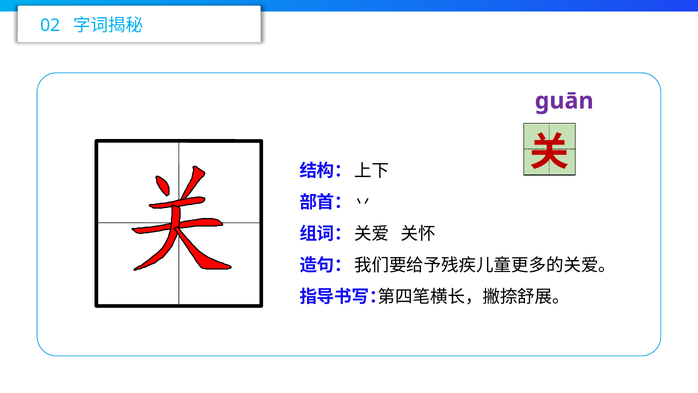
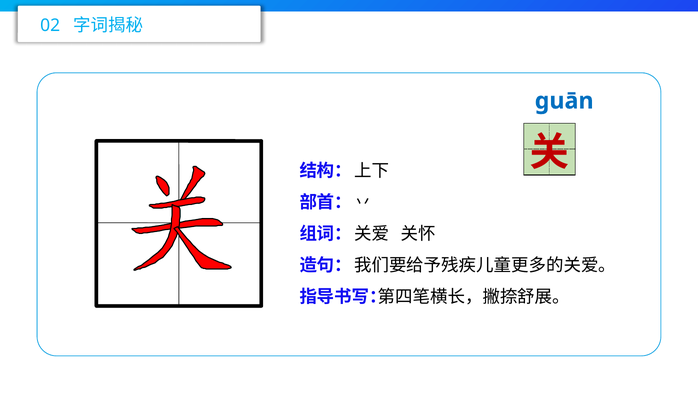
guān colour: purple -> blue
